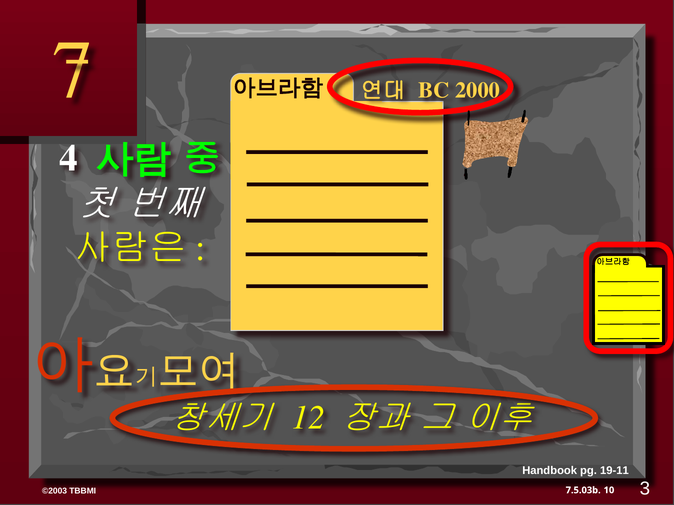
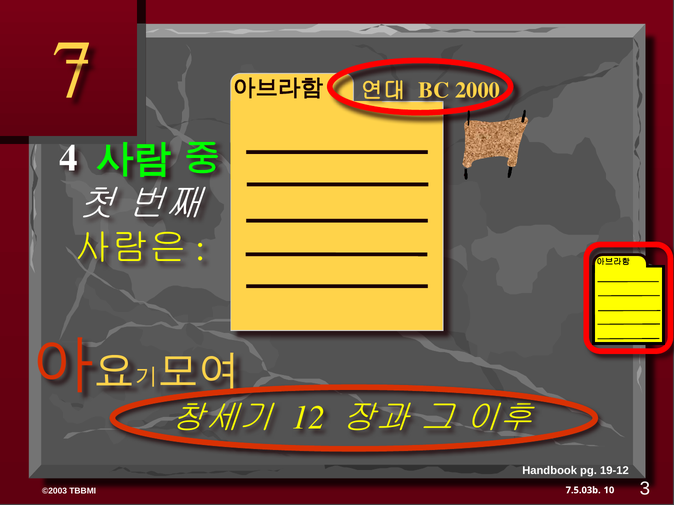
19-11: 19-11 -> 19-12
